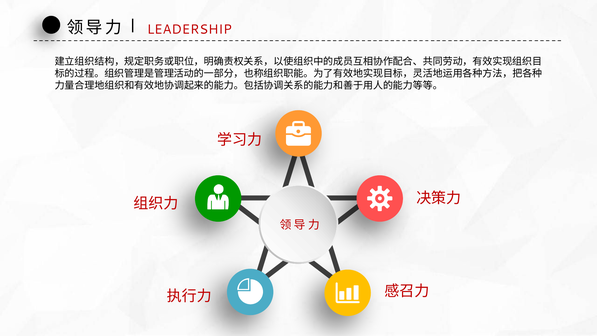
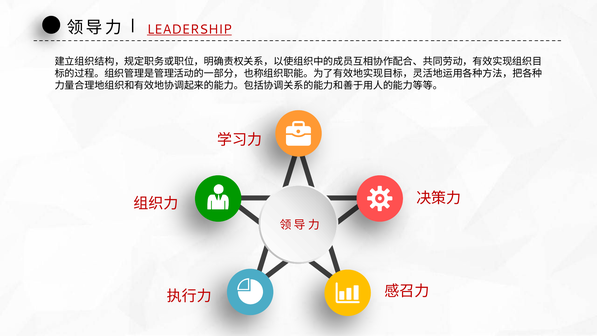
LEADERSHIP underline: none -> present
